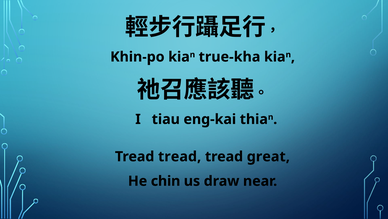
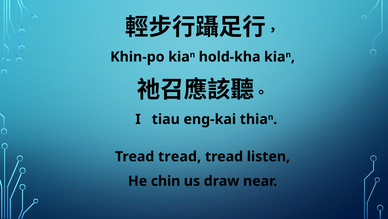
true-kha: true-kha -> hold-kha
great: great -> listen
